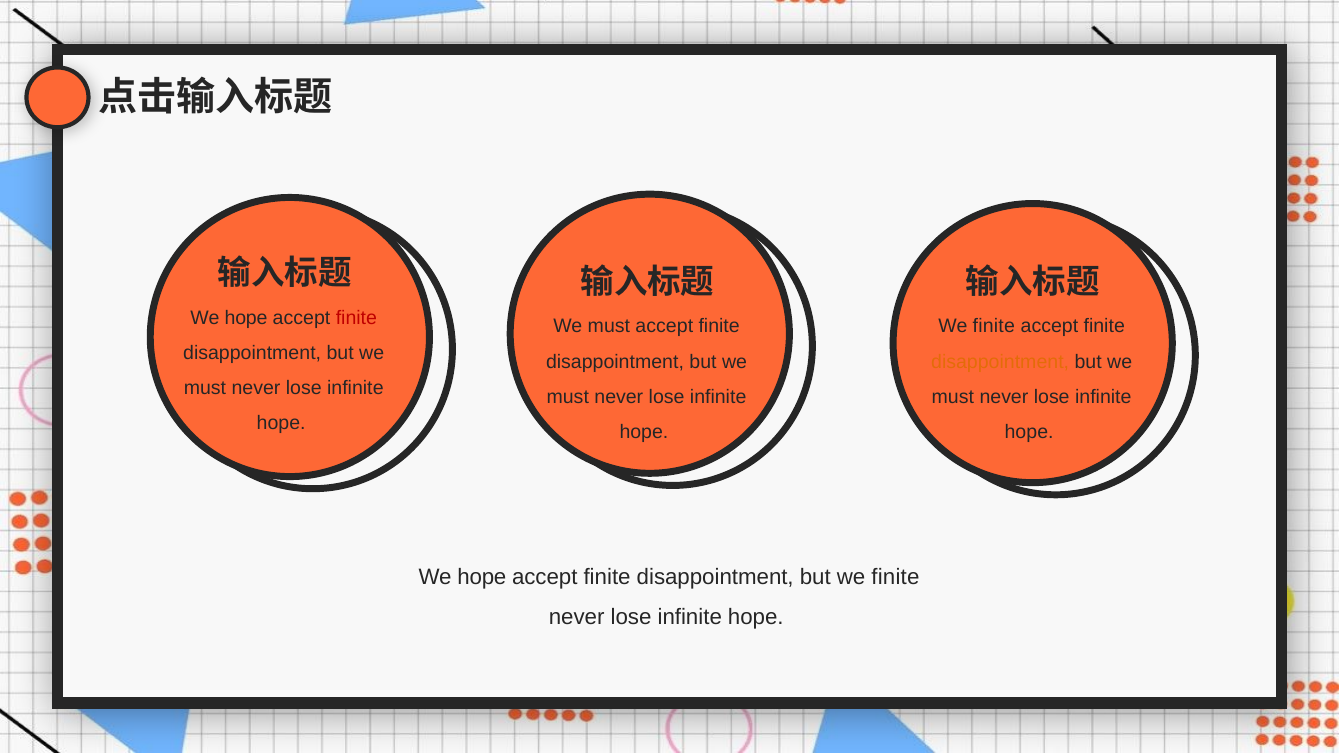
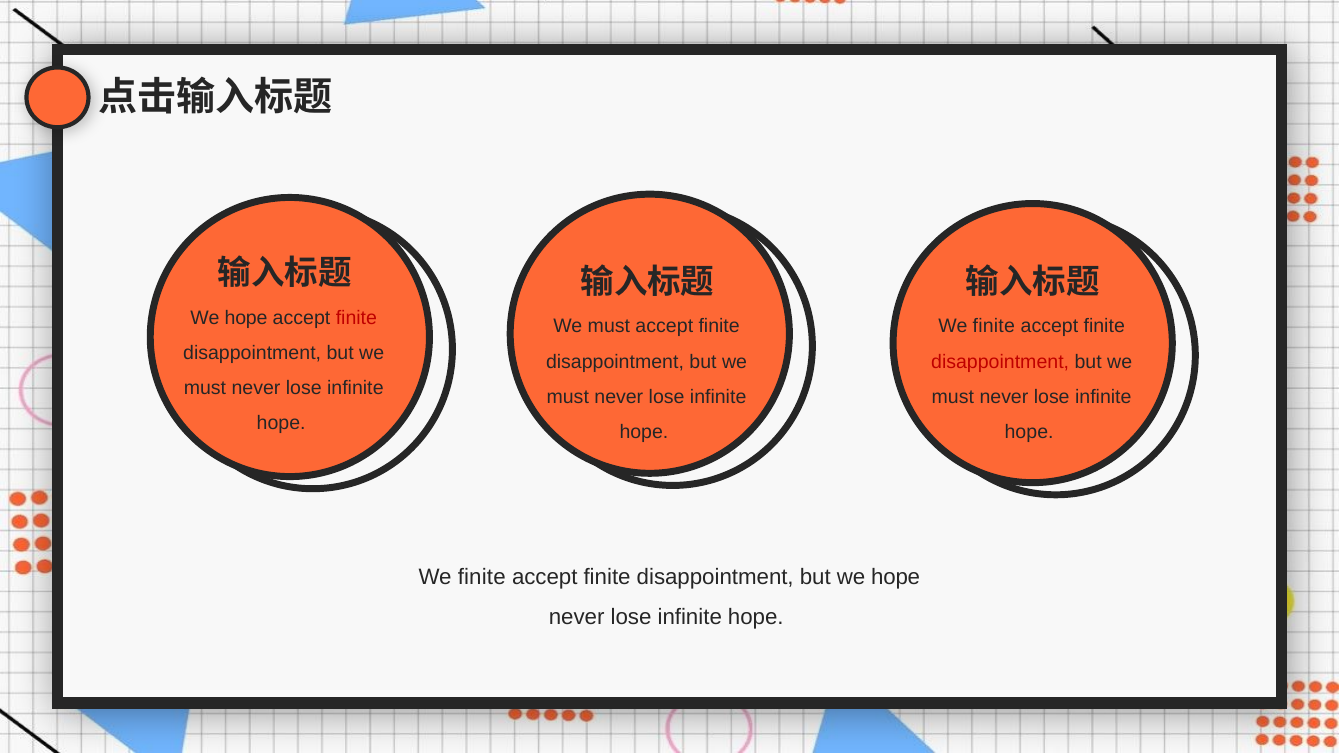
disappointment at (1000, 362) colour: orange -> red
hope at (482, 577): hope -> finite
but we finite: finite -> hope
